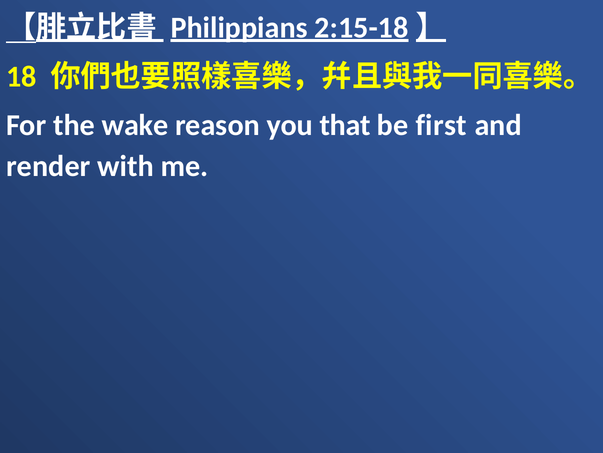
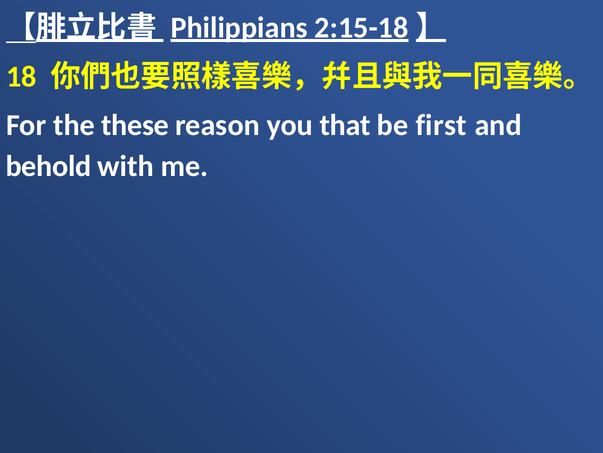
wake: wake -> these
render: render -> behold
